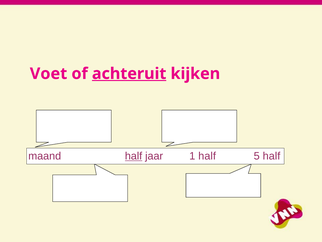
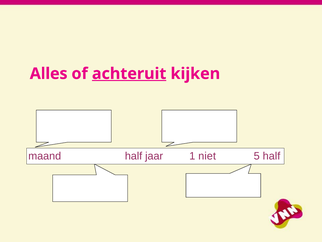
Voet: Voet -> Alles
half at (134, 156) underline: present -> none
1 half: half -> niet
